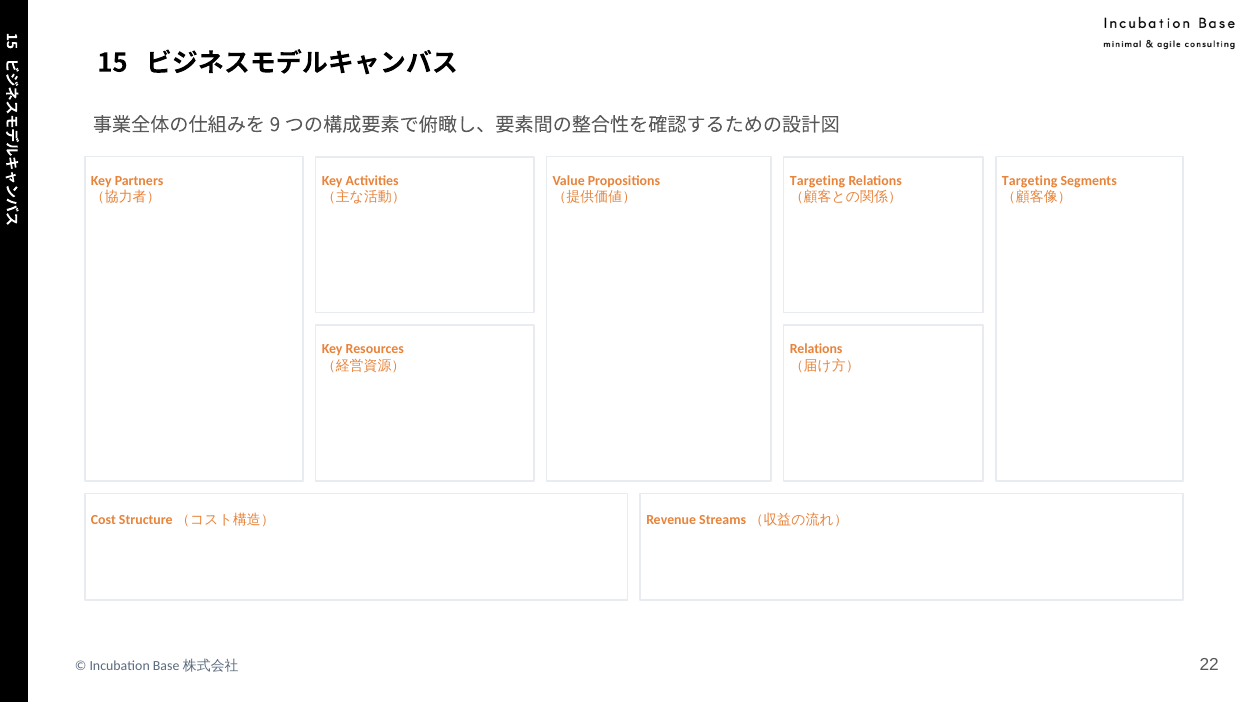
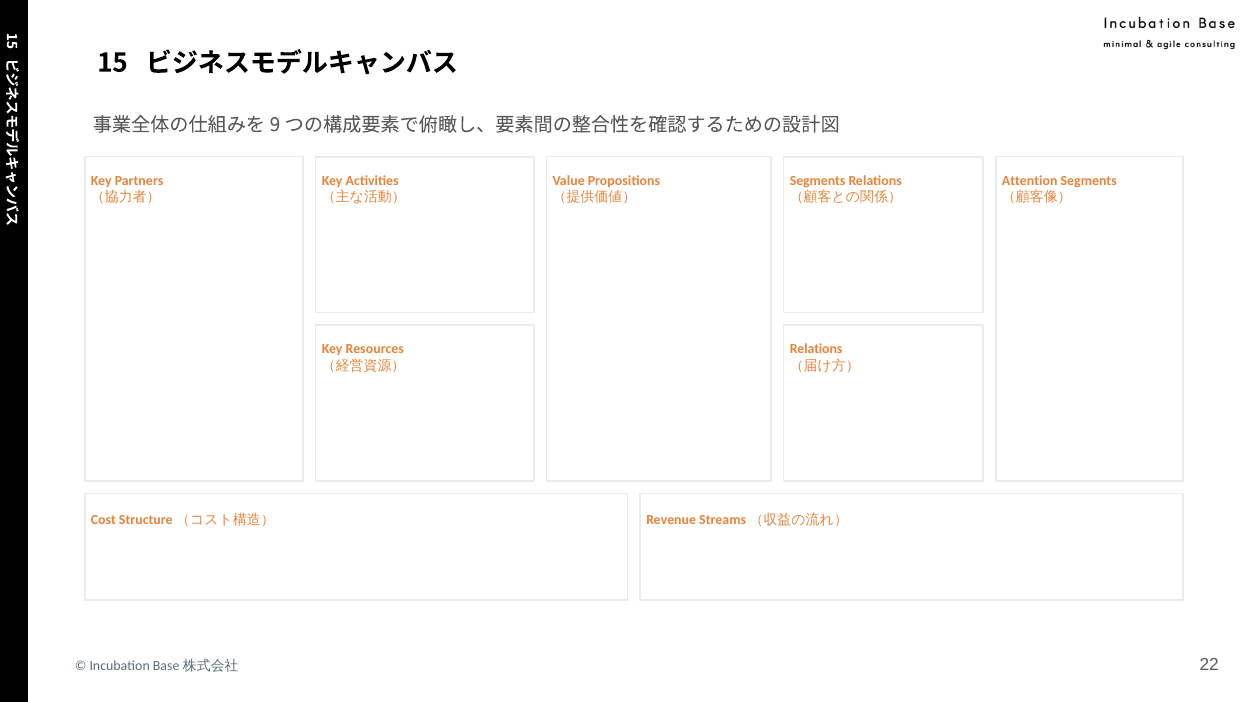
Targeting at (818, 181): Targeting -> Segments
Targeting at (1030, 181): Targeting -> Attention
